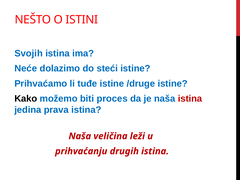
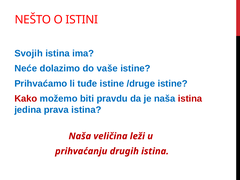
steći: steći -> vaše
Kako colour: black -> red
proces: proces -> pravdu
